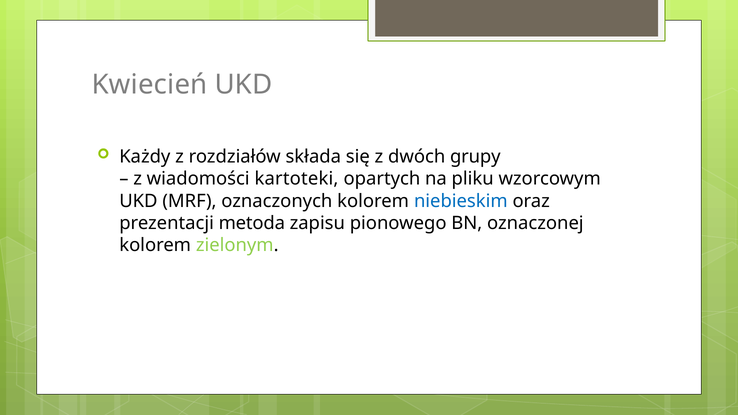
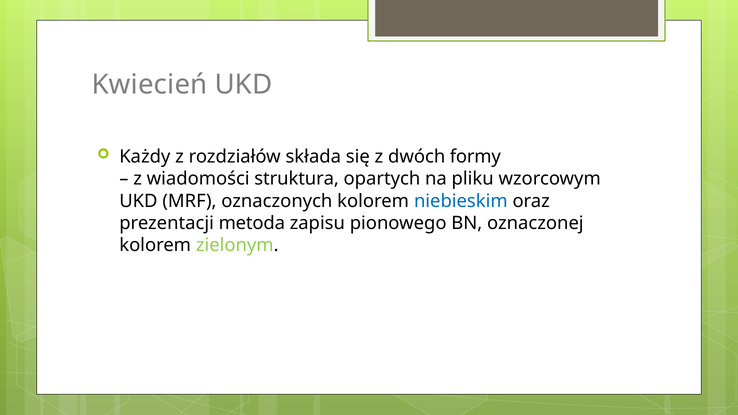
grupy: grupy -> formy
kartoteki: kartoteki -> struktura
